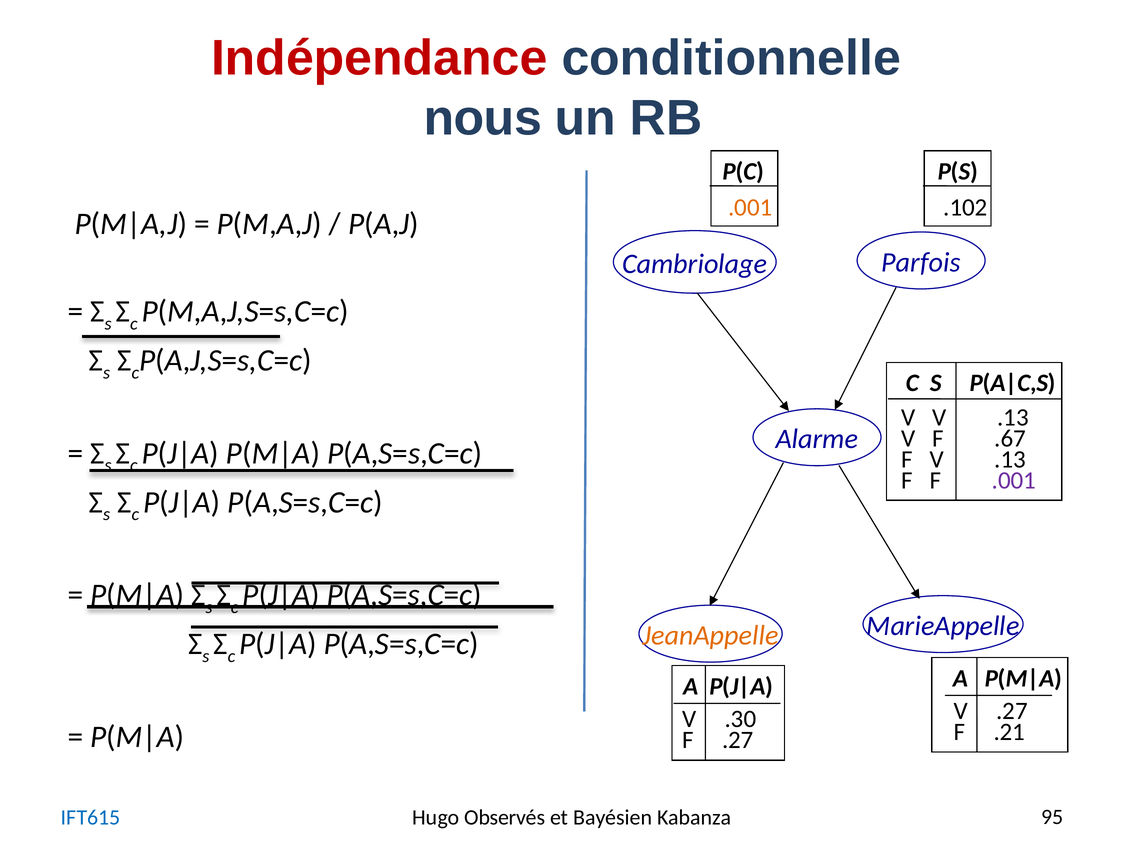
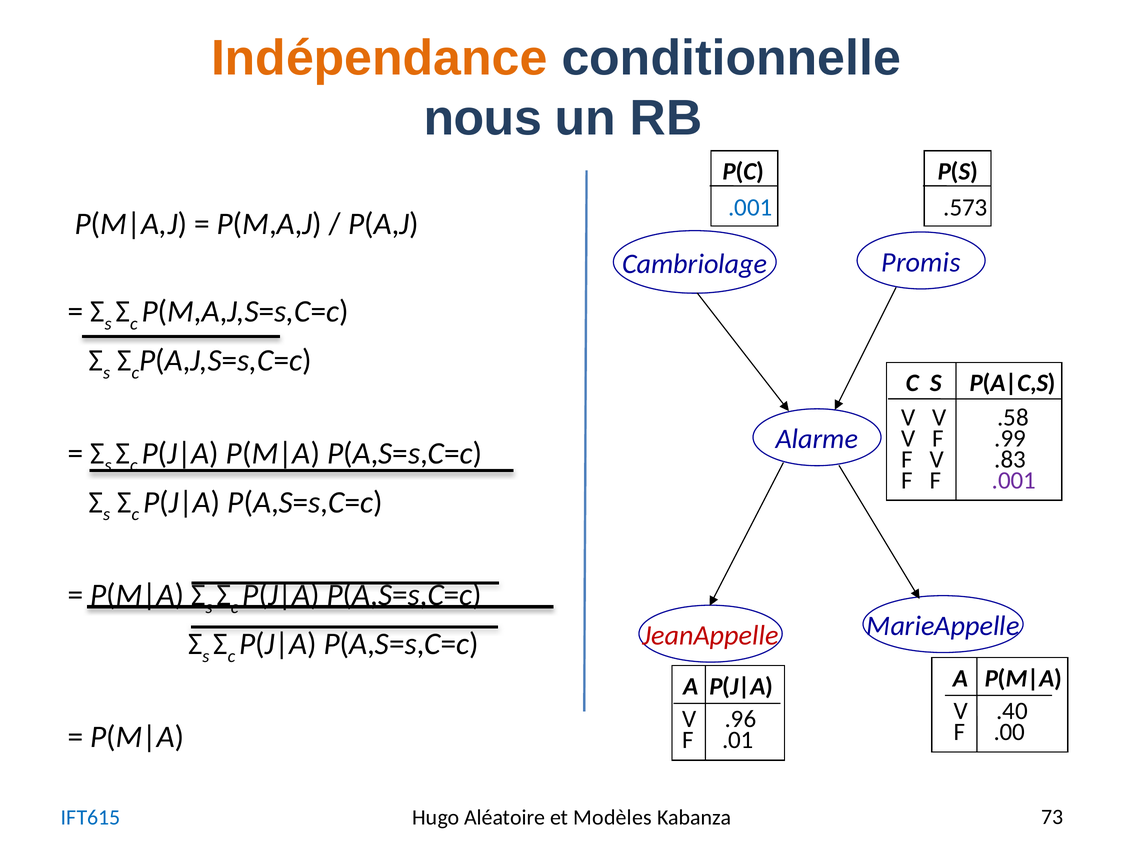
Indépendance colour: red -> orange
.001 at (750, 207) colour: orange -> blue
.102: .102 -> .573
Parfois: Parfois -> Promis
V V .13: .13 -> .58
.67: .67 -> .99
F V .13: .13 -> .83
JeanAppelle colour: orange -> red
V .27: .27 -> .40
.30: .30 -> .96
.21: .21 -> .00
F .27: .27 -> .01
Observés: Observés -> Aléatoire
Bayésien: Bayésien -> Modèles
95: 95 -> 73
